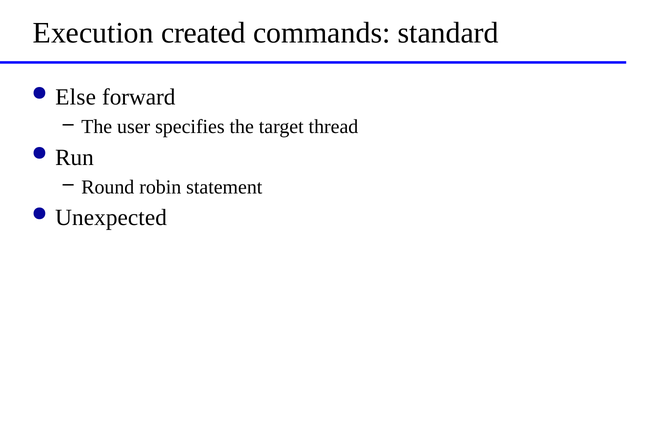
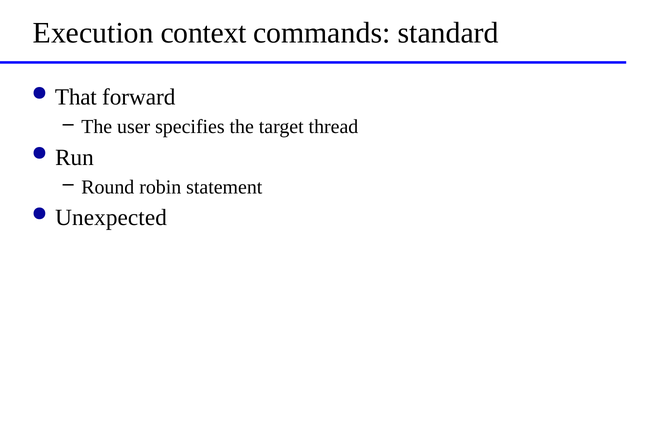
created: created -> context
Else: Else -> That
